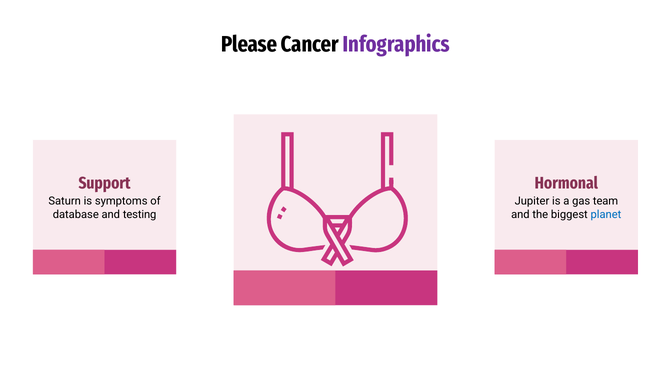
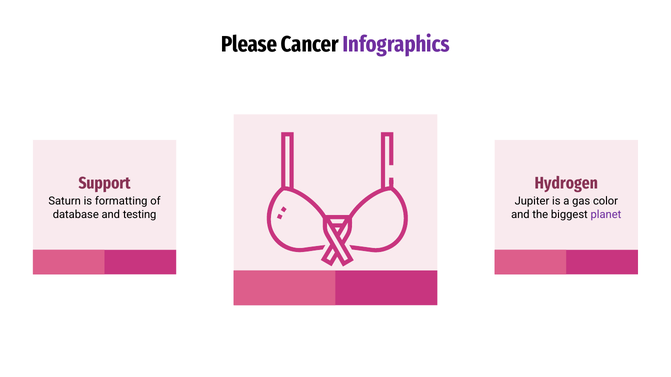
Hormonal: Hormonal -> Hydrogen
symptoms: symptoms -> formatting
team: team -> color
planet colour: blue -> purple
